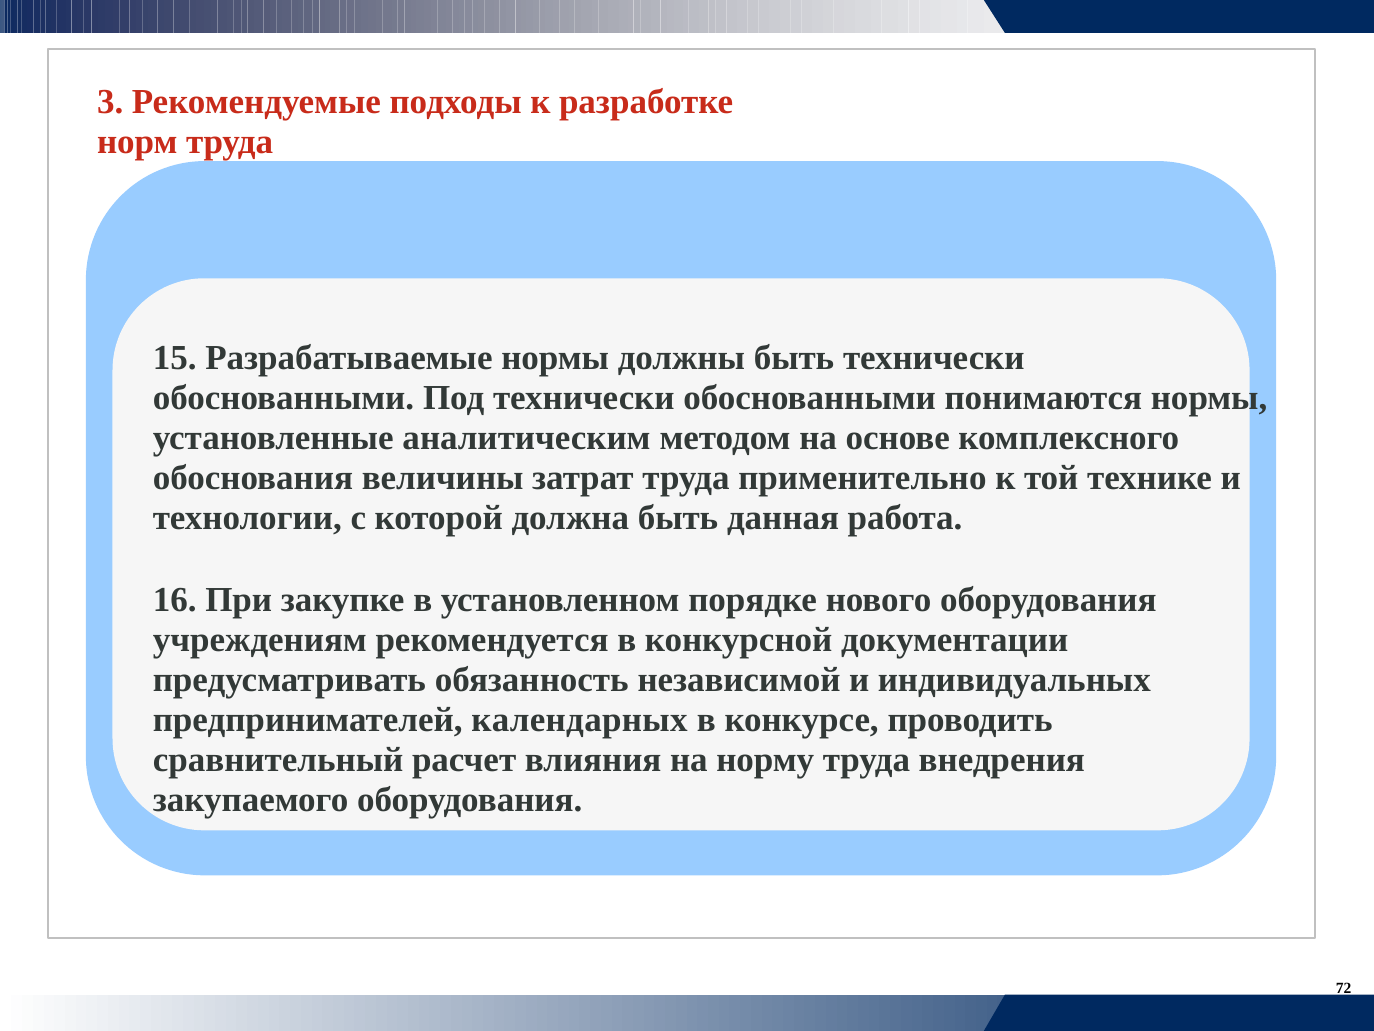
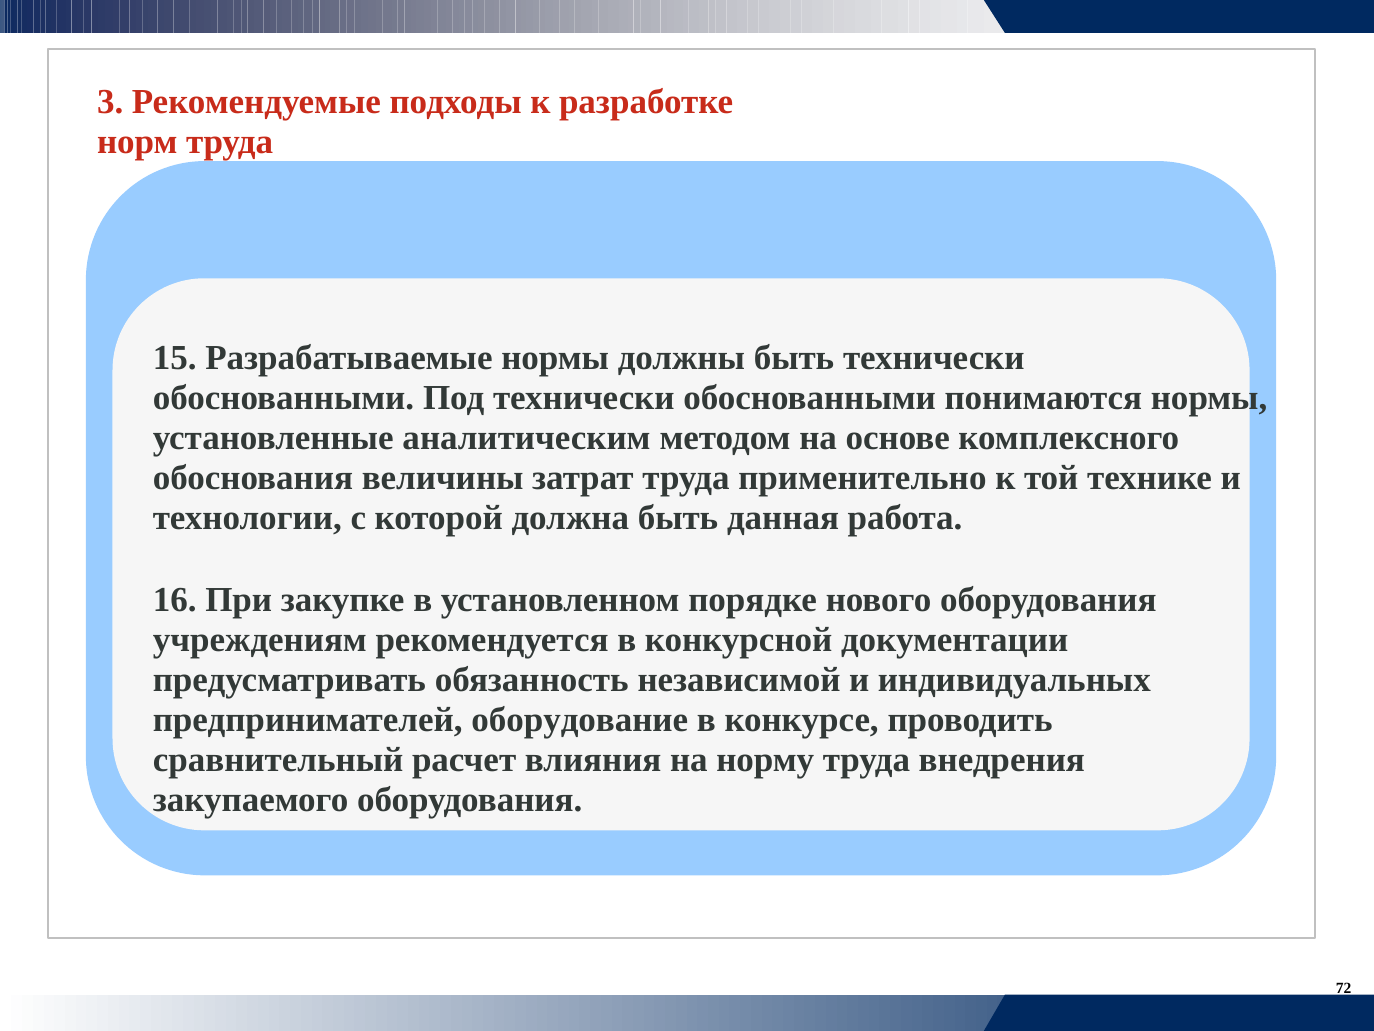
календарных: календарных -> оборудование
